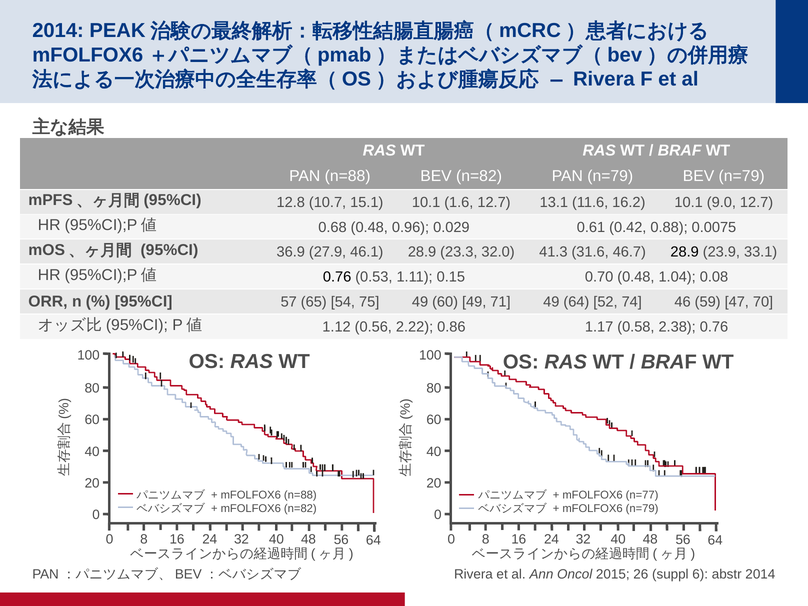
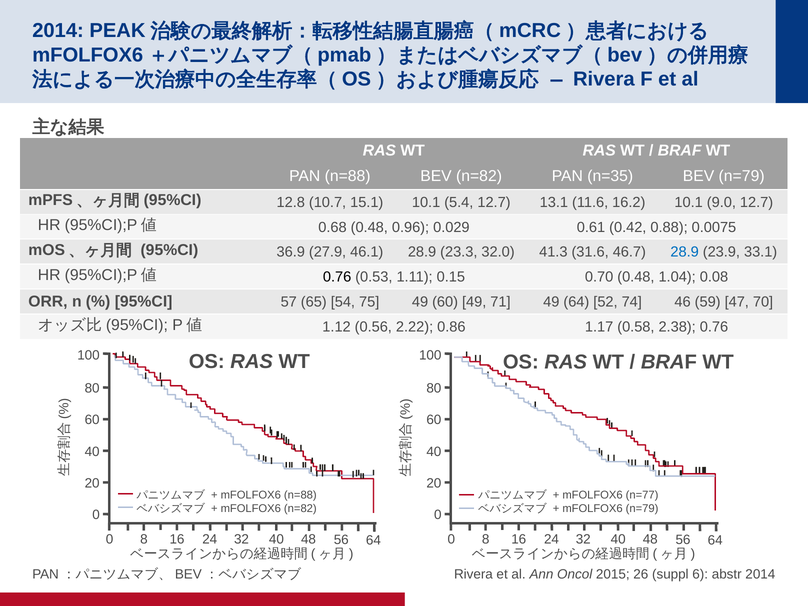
PAN n=79: n=79 -> n=35
1.6: 1.6 -> 5.4
28.9 at (685, 252) colour: black -> blue
